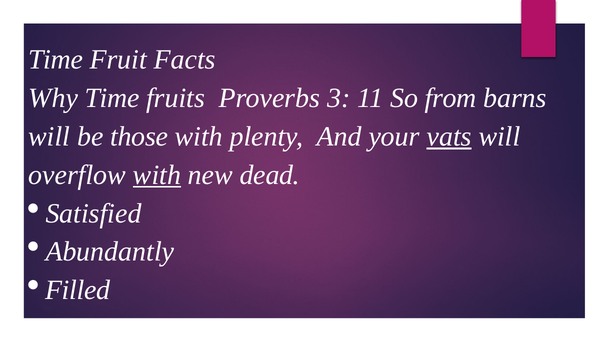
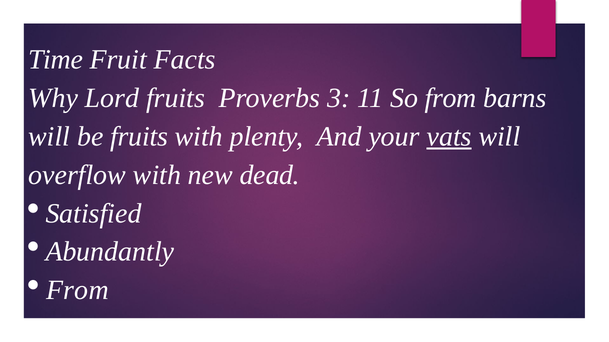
Why Time: Time -> Lord
be those: those -> fruits
with at (157, 175) underline: present -> none
Filled at (78, 291): Filled -> From
